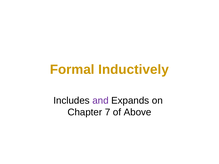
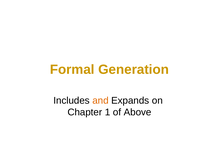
Inductively: Inductively -> Generation
and colour: purple -> orange
7: 7 -> 1
